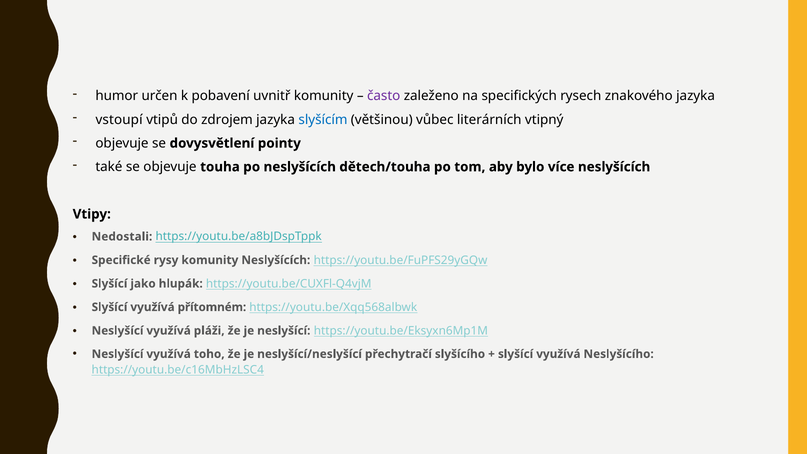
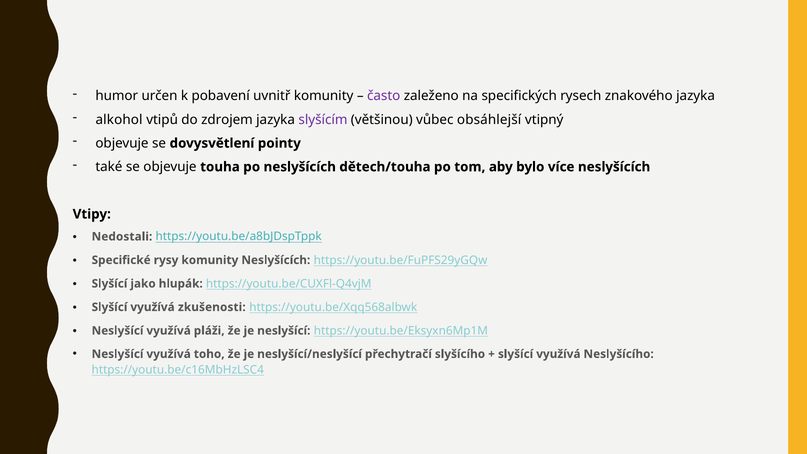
vstoupí: vstoupí -> alkohol
slyšícím colour: blue -> purple
literárních: literárních -> obsáhlejší
přítomném: přítomném -> zkušenosti
